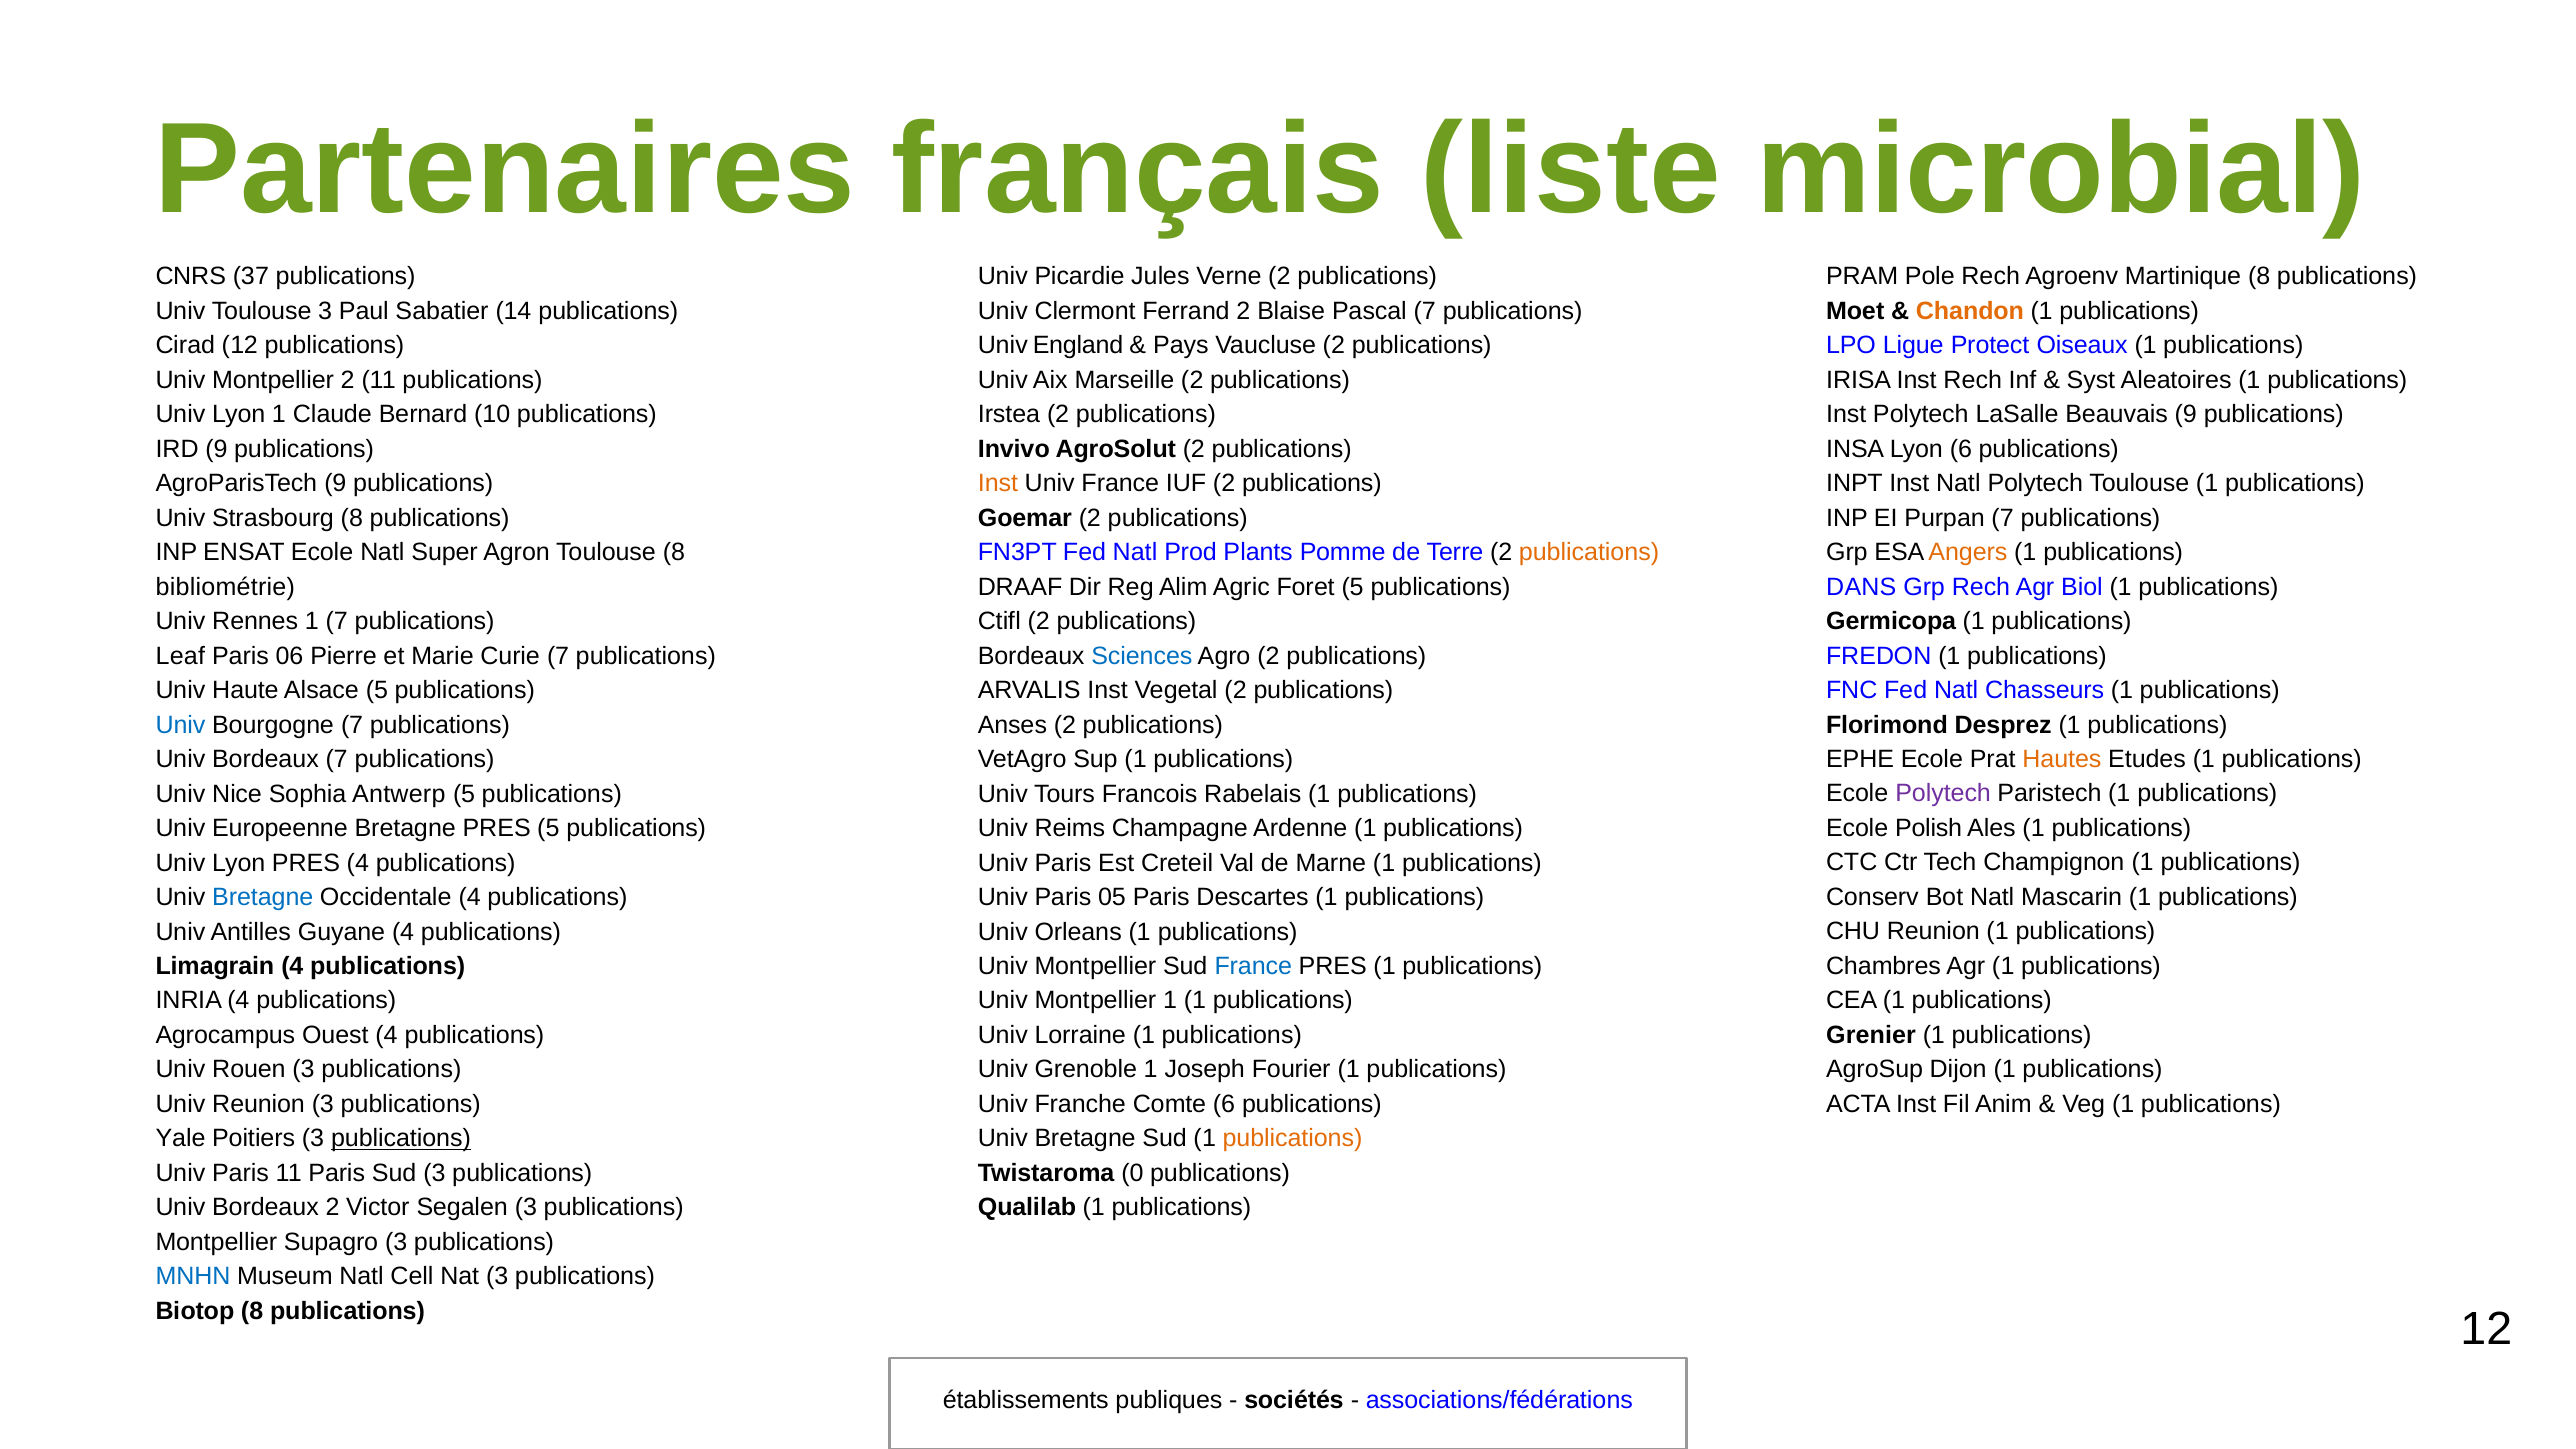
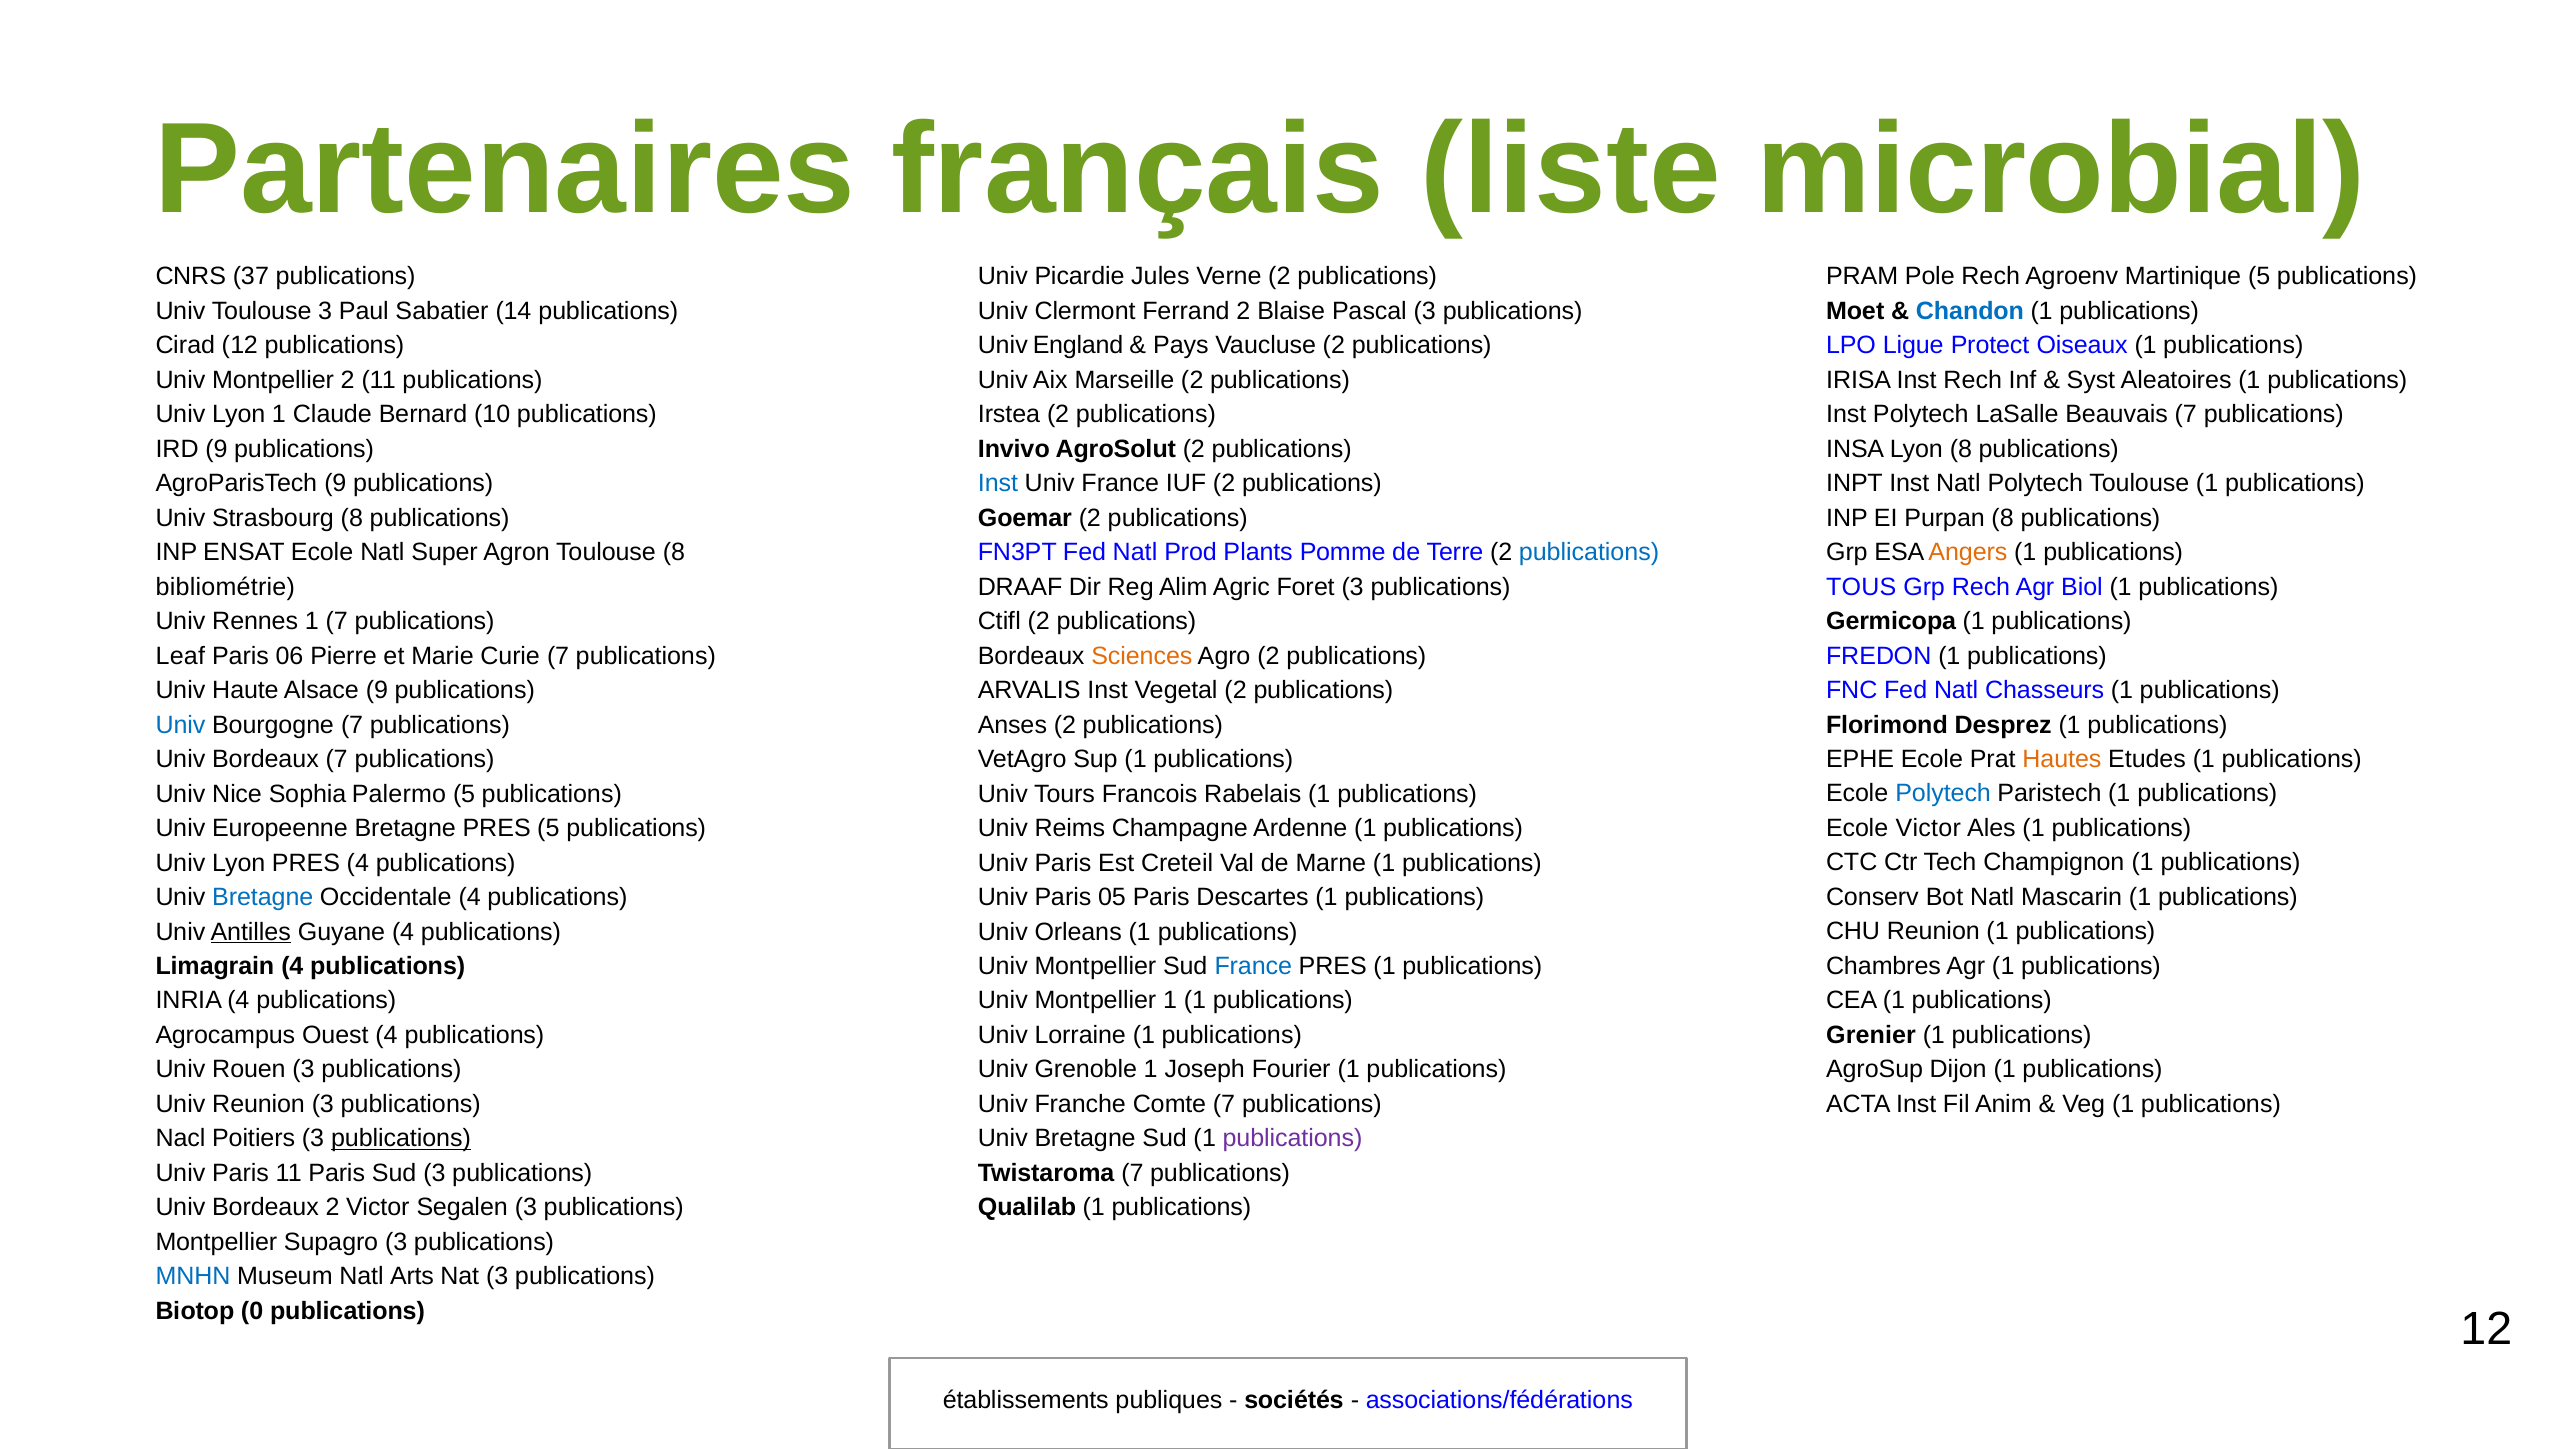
Martinique 8: 8 -> 5
Pascal 7: 7 -> 3
Chandon colour: orange -> blue
Beauvais 9: 9 -> 7
Lyon 6: 6 -> 8
Inst at (998, 484) colour: orange -> blue
Purpan 7: 7 -> 8
publications at (1589, 552) colour: orange -> blue
Foret 5: 5 -> 3
DANS: DANS -> TOUS
Sciences colour: blue -> orange
Alsace 5: 5 -> 9
Polytech at (1943, 794) colour: purple -> blue
Antwerp: Antwerp -> Palermo
Ecole Polish: Polish -> Victor
Antilles underline: none -> present
Comte 6: 6 -> 7
Yale: Yale -> Nacl
publications at (1292, 1139) colour: orange -> purple
Twistaroma 0: 0 -> 7
Cell: Cell -> Arts
Biotop 8: 8 -> 0
